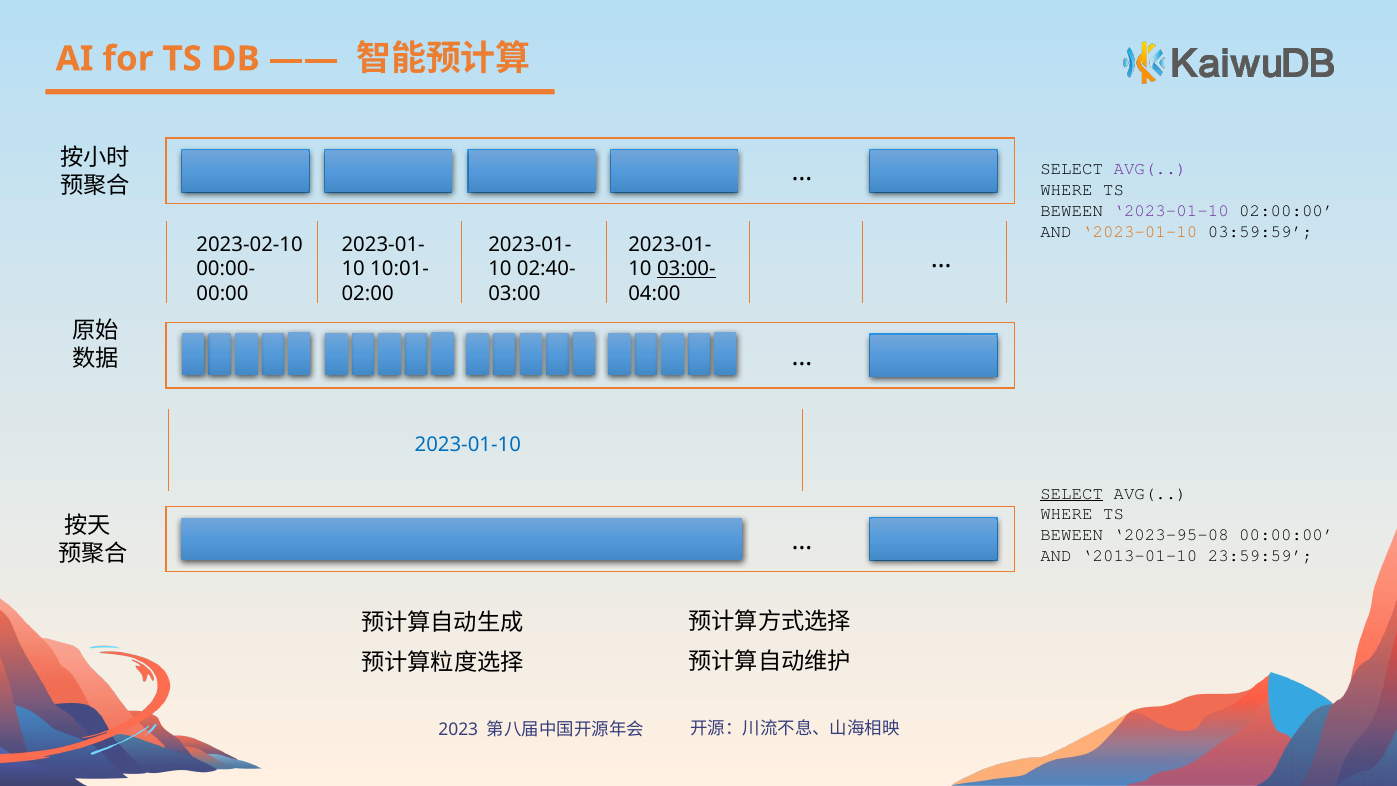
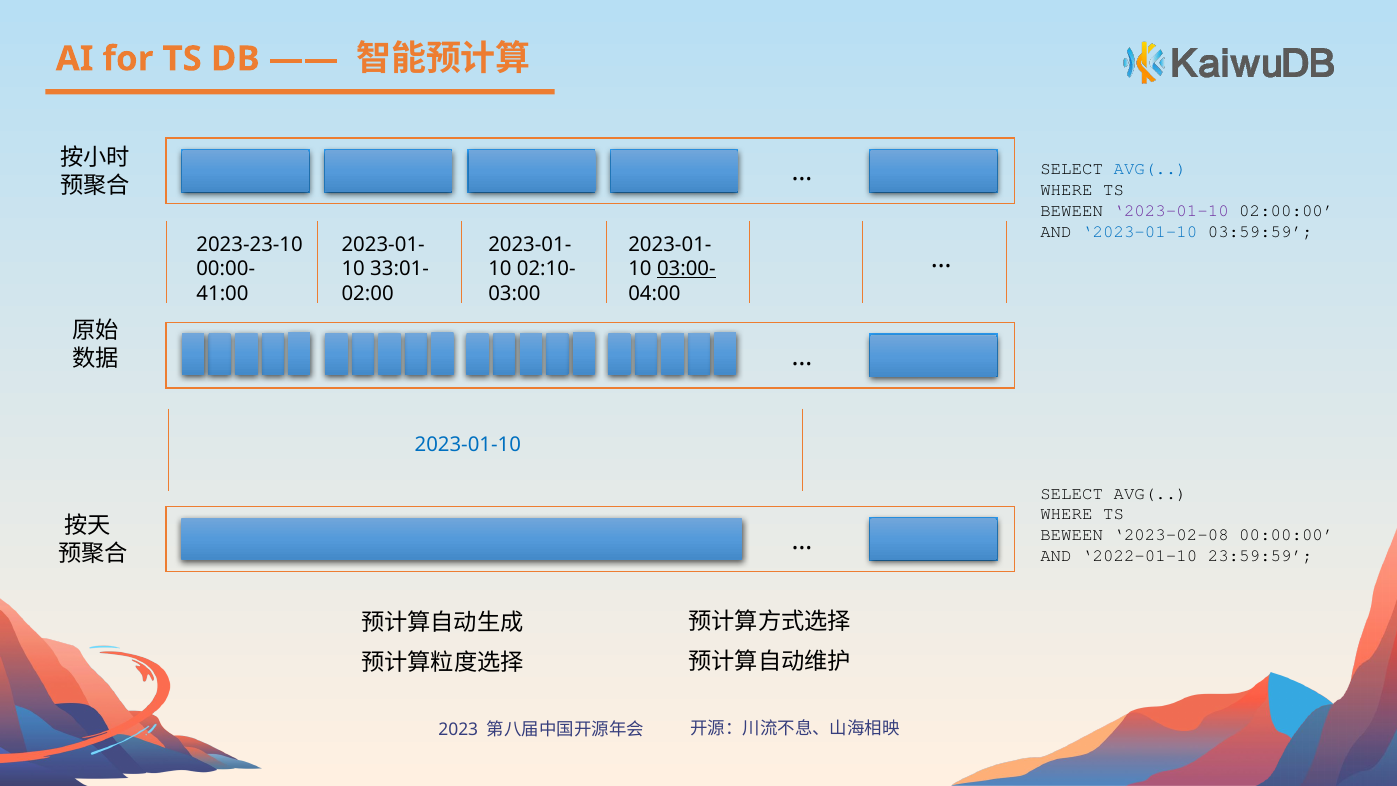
AVG( at (1150, 169) colour: purple -> blue
2023-01-10 at (1140, 232) colour: orange -> blue
2023-02-10: 2023-02-10 -> 2023-23-10
10:01-: 10:01- -> 33:01-
02:40-: 02:40- -> 02:10-
00:00: 00:00 -> 41:00
SELECT at (1072, 493) underline: present -> none
2023-95-08: 2023-95-08 -> 2023-02-08
2013-01-10: 2013-01-10 -> 2022-01-10
